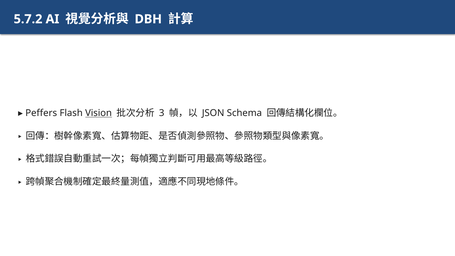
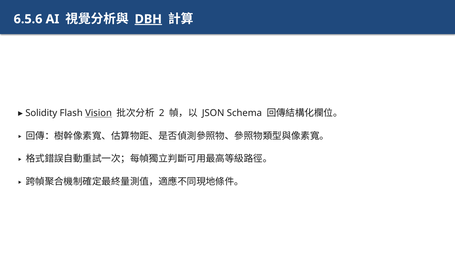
5.7.2: 5.7.2 -> 6.5.6
DBH underline: none -> present
Peffers: Peffers -> Solidity
3: 3 -> 2
